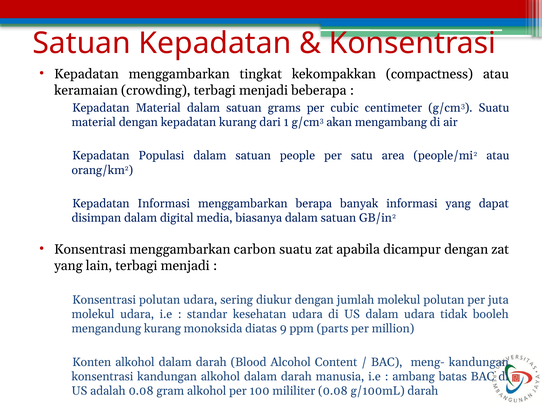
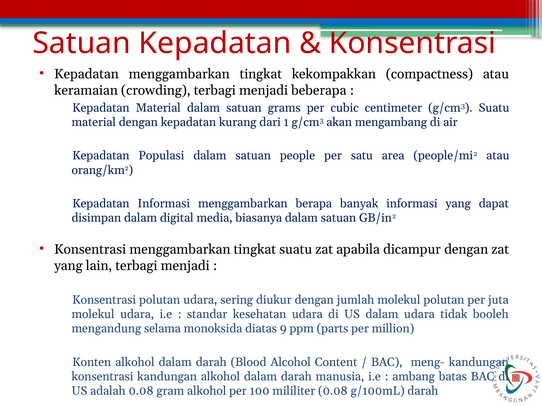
Konsentrasi menggambarkan carbon: carbon -> tingkat
mengandung kurang: kurang -> selama
